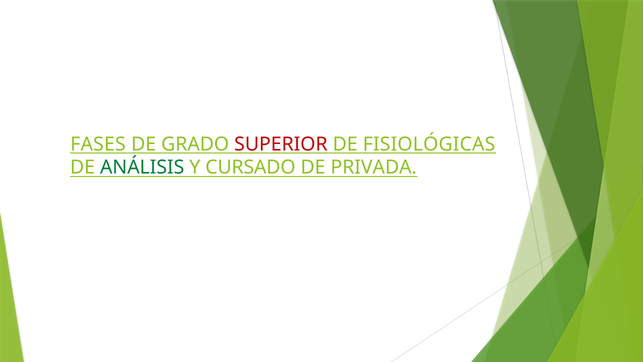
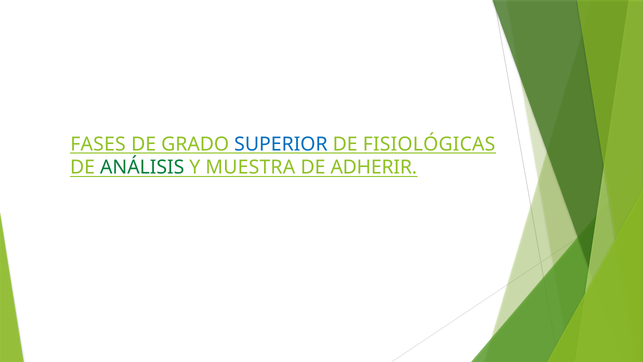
SUPERIOR colour: red -> blue
CURSADO: CURSADO -> MUESTRA
PRIVADA: PRIVADA -> ADHERIR
